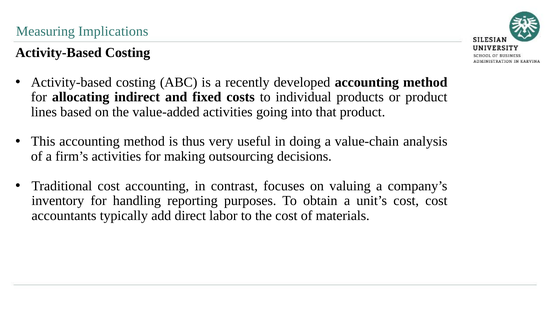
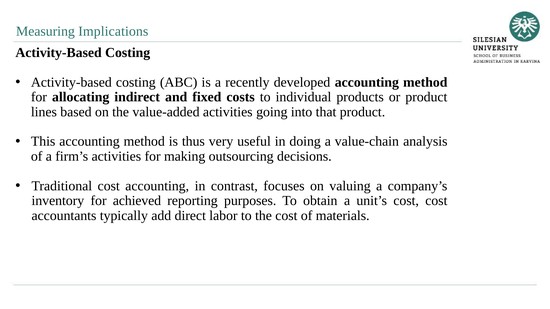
handling: handling -> achieved
